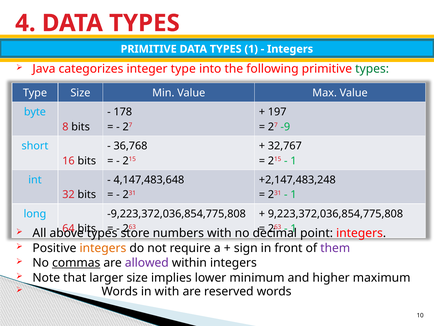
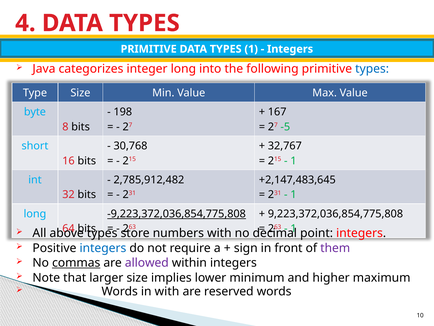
integer type: type -> long
types at (372, 69) colour: green -> blue
178: 178 -> 198
197: 197 -> 167
-9: -9 -> -5
36,768: 36,768 -> 30,768
4,147,483,648: 4,147,483,648 -> 2,785,912,482
+2,147,483,248: +2,147,483,248 -> +2,147,483,645
-9,223,372,036,854,775,808 underline: none -> present
integers at (103, 248) colour: orange -> blue
